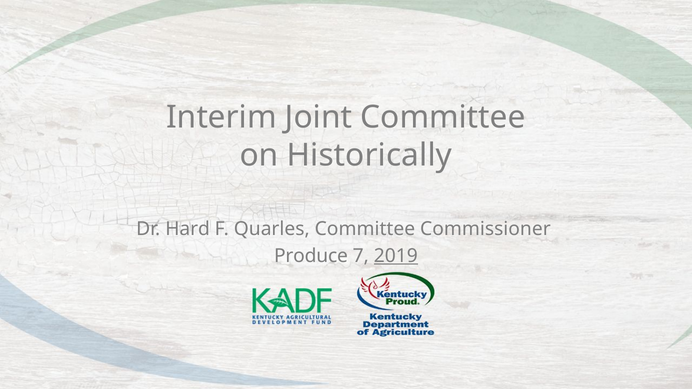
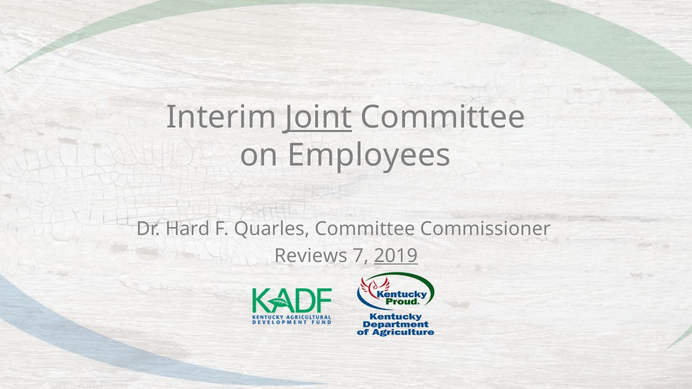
Joint underline: none -> present
Historically: Historically -> Employees
Produce: Produce -> Reviews
